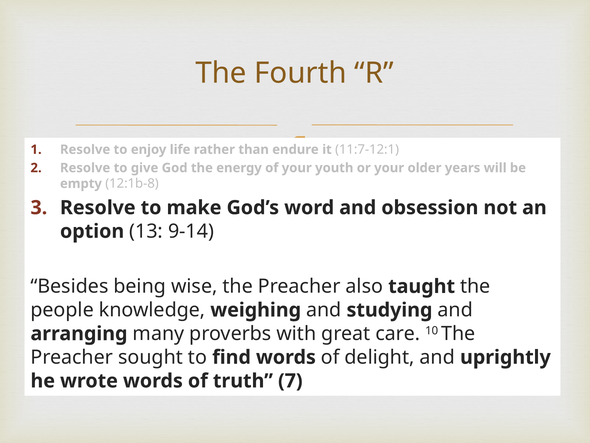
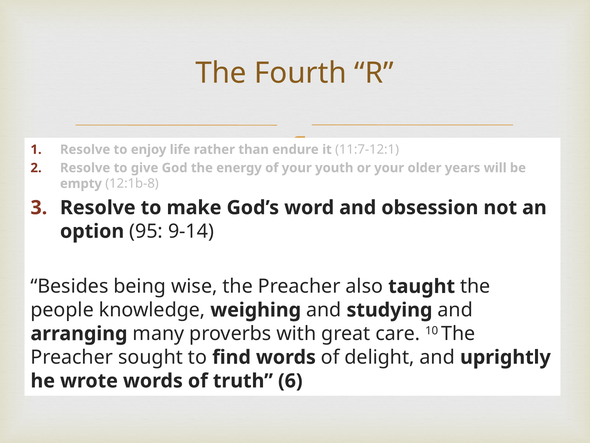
13: 13 -> 95
7: 7 -> 6
